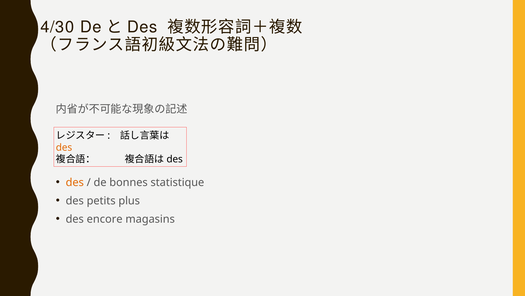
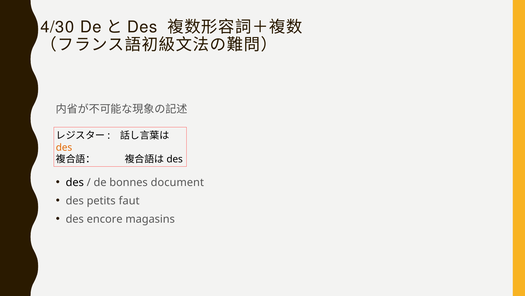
des at (75, 182) colour: orange -> black
statistique: statistique -> document
plus: plus -> faut
